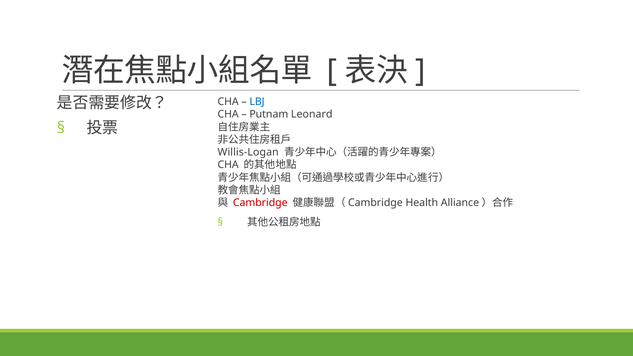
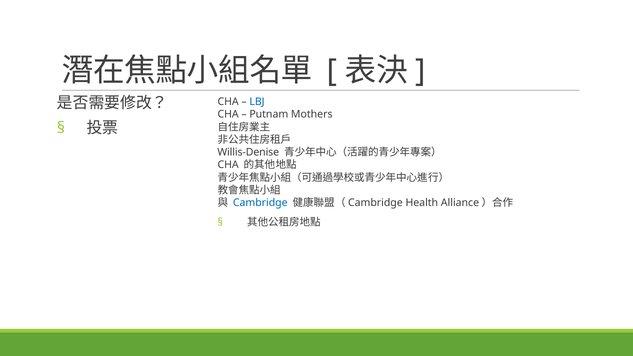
Leonard: Leonard -> Mothers
Willis-Logan: Willis-Logan -> Willis-Denise
Cambridge colour: red -> blue
